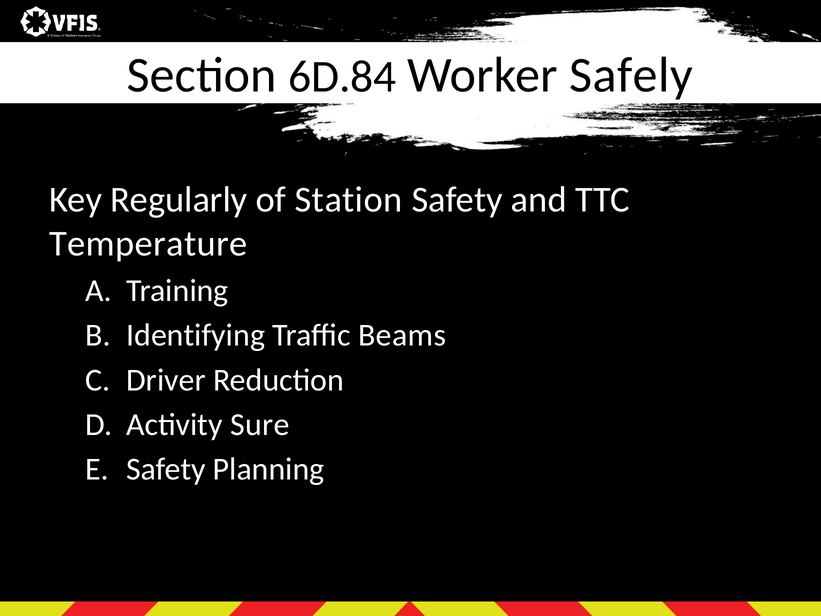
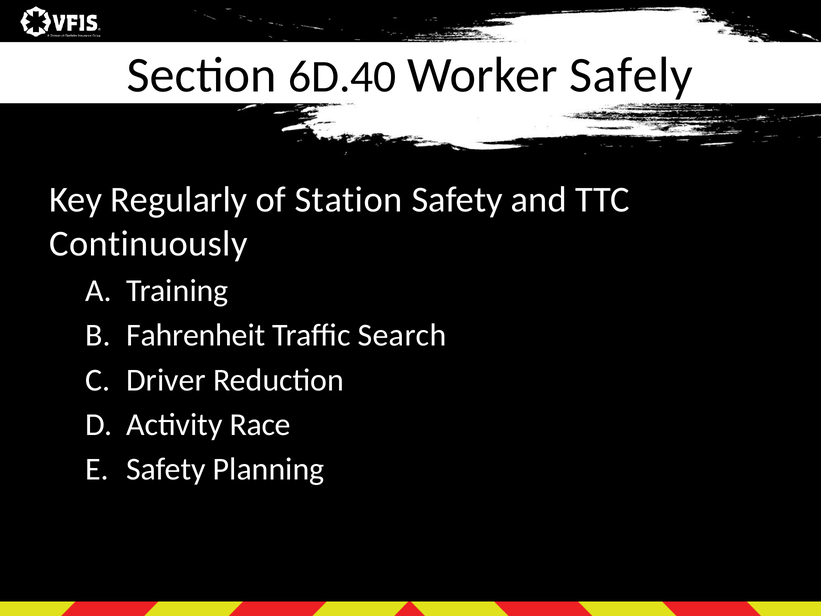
6D.84: 6D.84 -> 6D.40
Temperature: Temperature -> Continuously
Identifying: Identifying -> Fahrenheit
Beams: Beams -> Search
Sure: Sure -> Race
